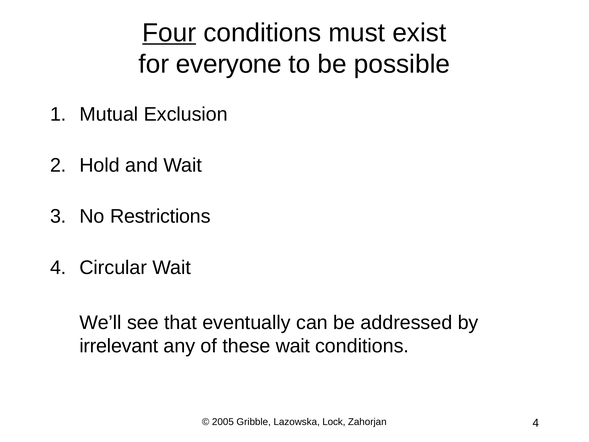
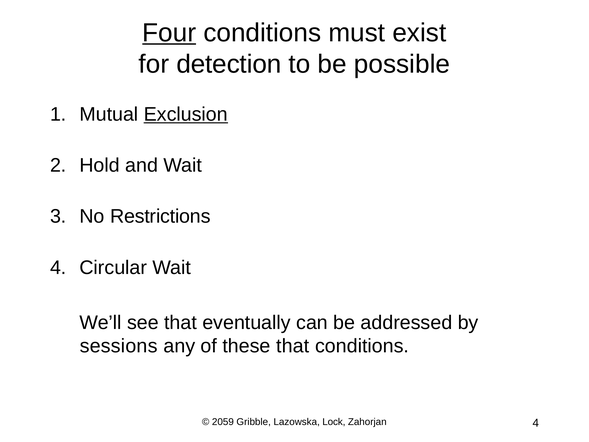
everyone: everyone -> detection
Exclusion underline: none -> present
irrelevant: irrelevant -> sessions
these wait: wait -> that
2005: 2005 -> 2059
